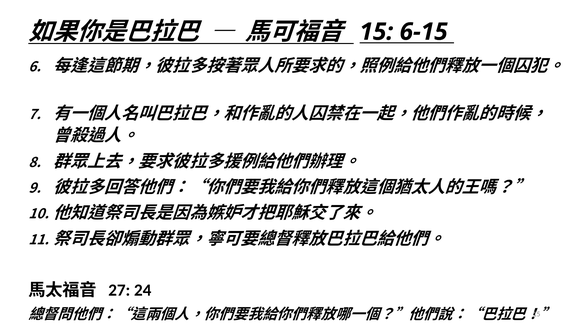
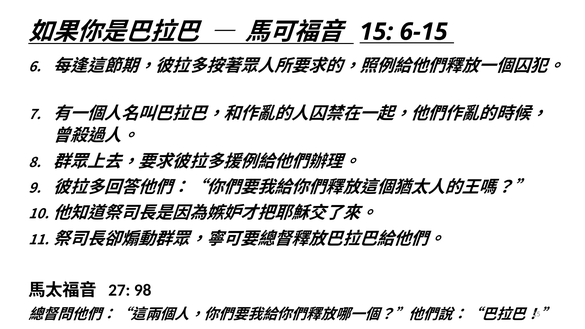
24: 24 -> 98
